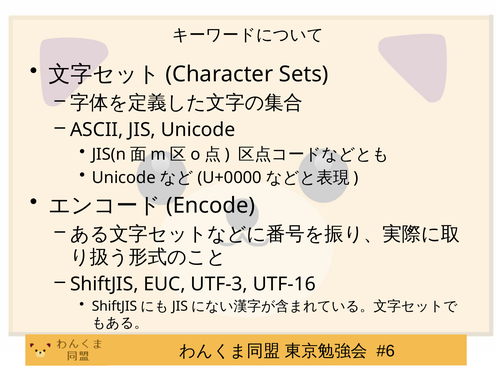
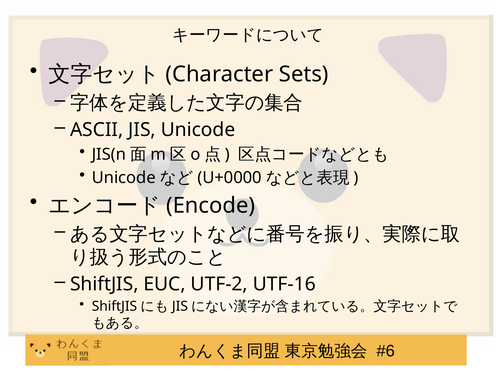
UTF-3: UTF-3 -> UTF-2
